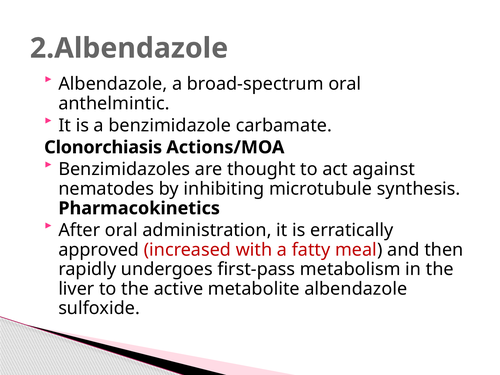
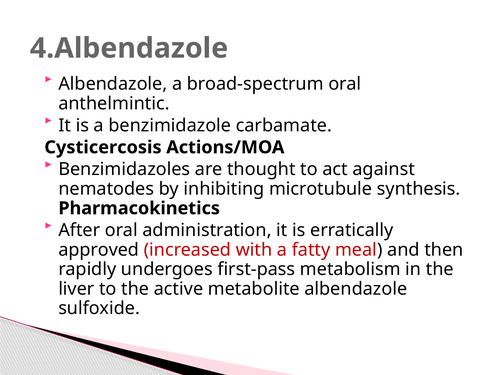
2.Albendazole: 2.Albendazole -> 4.Albendazole
Clonorchiasis: Clonorchiasis -> Cysticercosis
